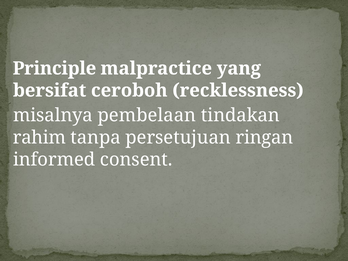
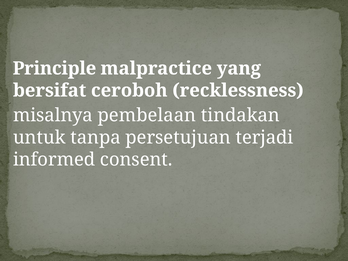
rahim: rahim -> untuk
ringan: ringan -> terjadi
